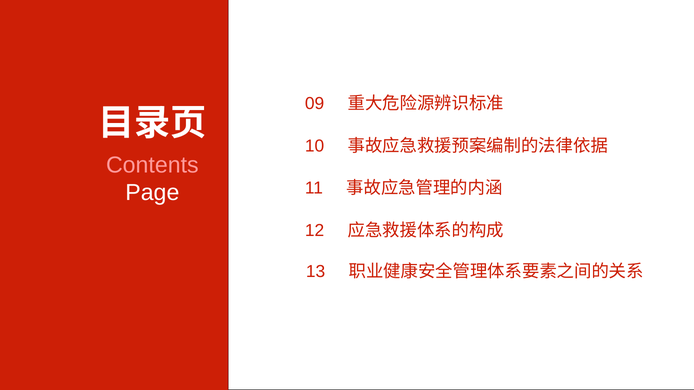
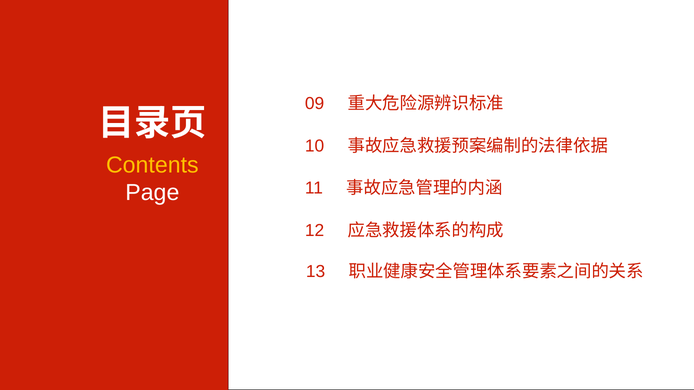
Contents colour: pink -> yellow
